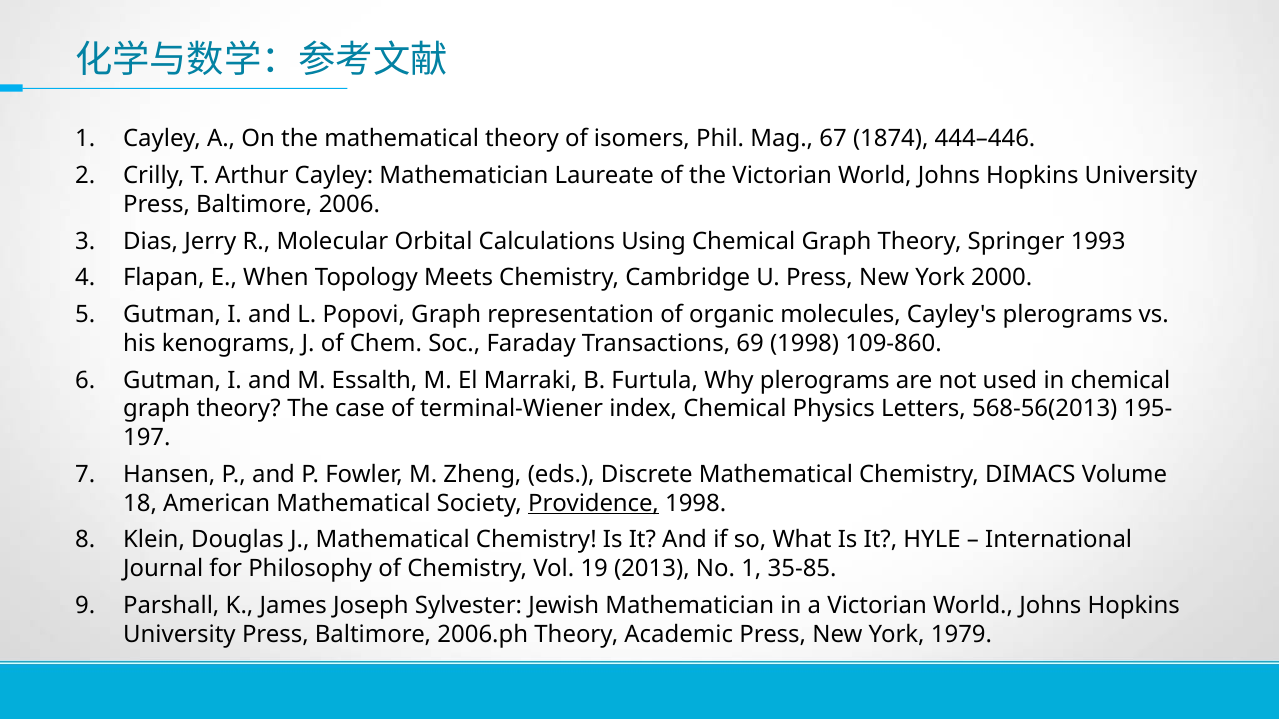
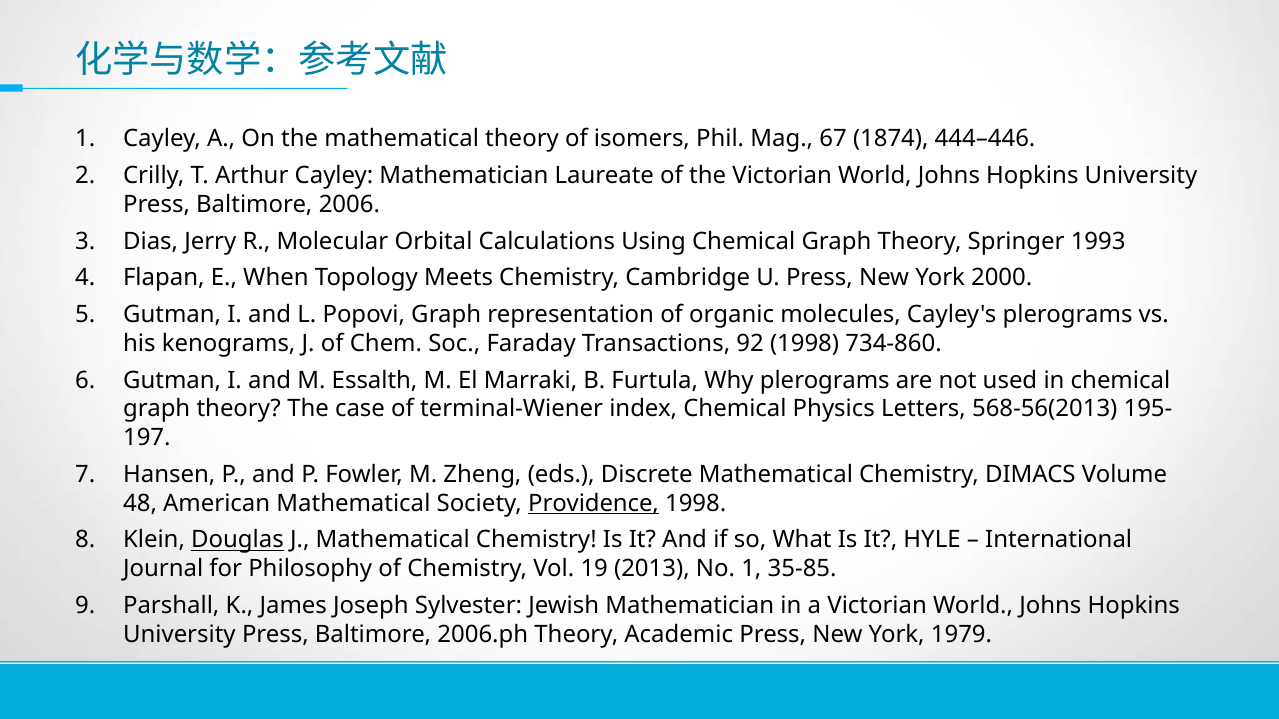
69: 69 -> 92
109-860: 109-860 -> 734-860
18: 18 -> 48
Douglas underline: none -> present
